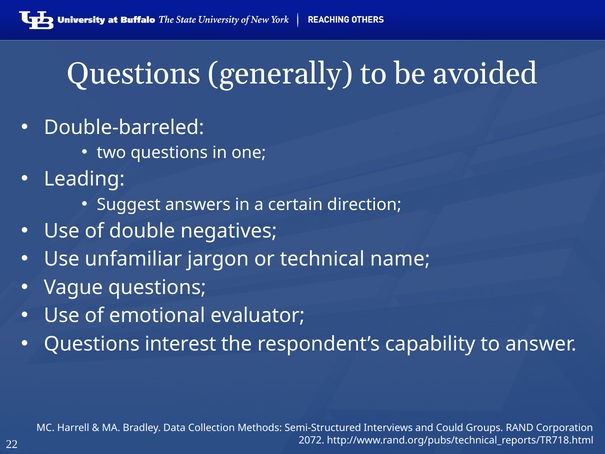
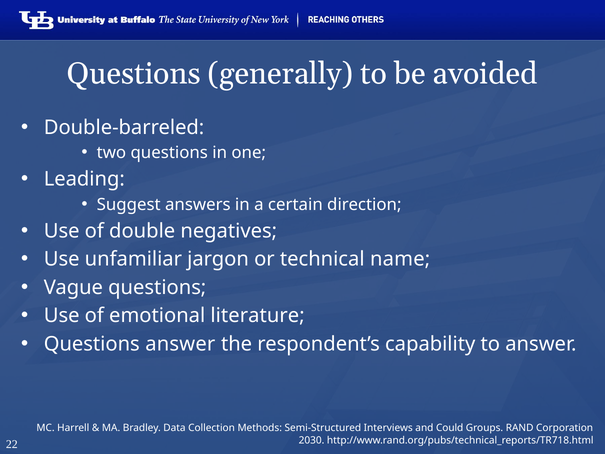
evaluator: evaluator -> literature
Questions interest: interest -> answer
2072: 2072 -> 2030
